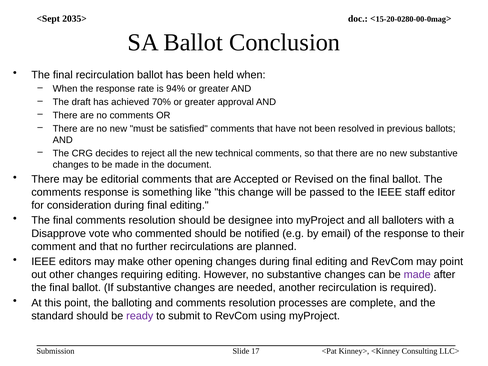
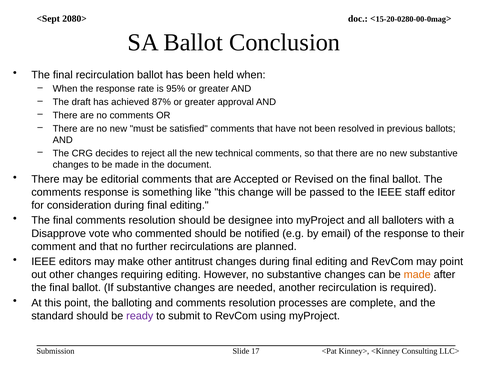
2035>: 2035> -> 2080>
94%: 94% -> 95%
70%: 70% -> 87%
opening: opening -> antitrust
made at (417, 275) colour: purple -> orange
